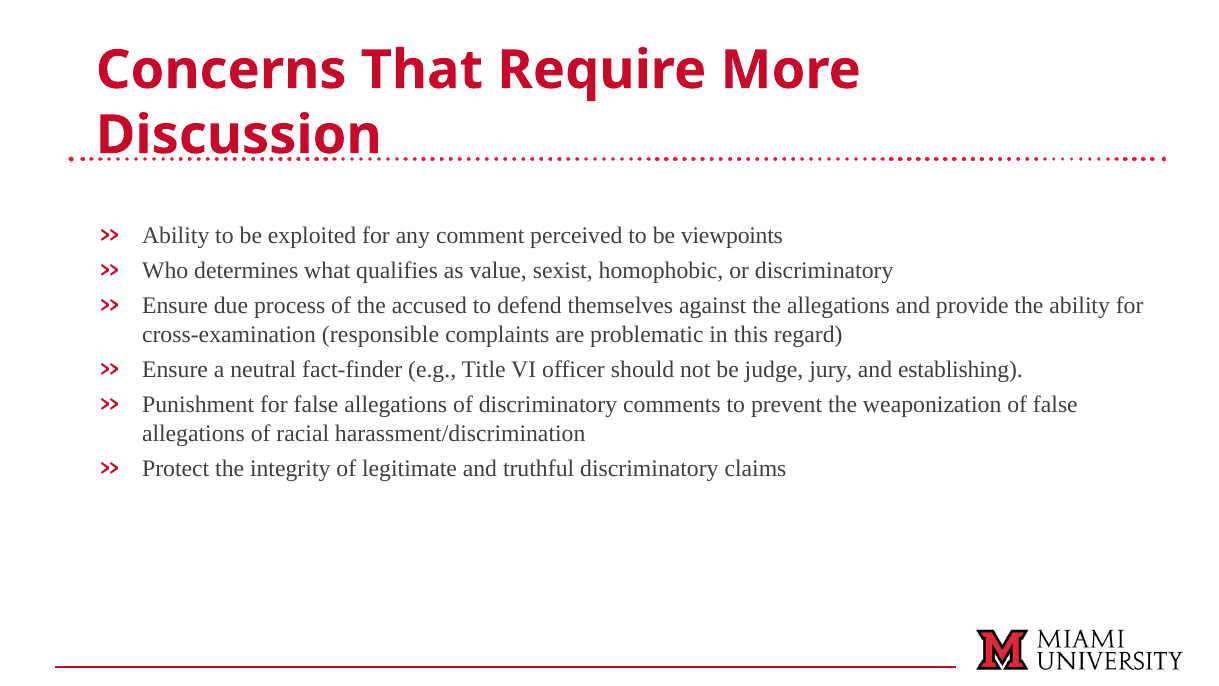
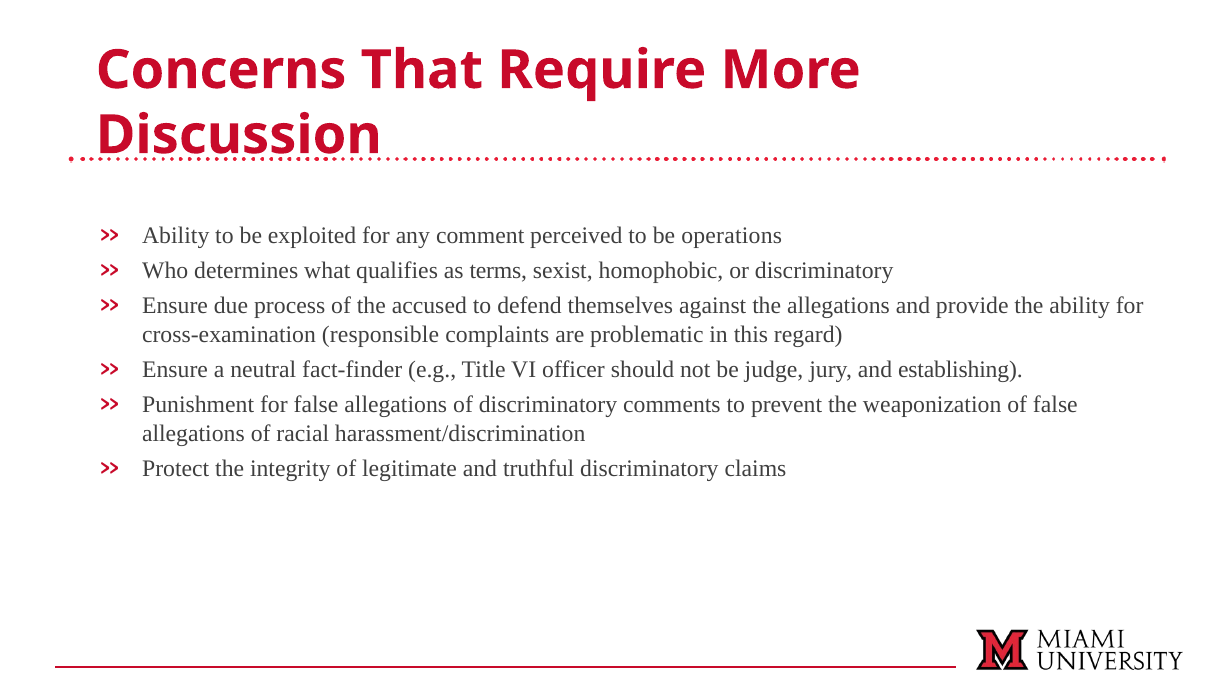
viewpoints: viewpoints -> operations
value: value -> terms
